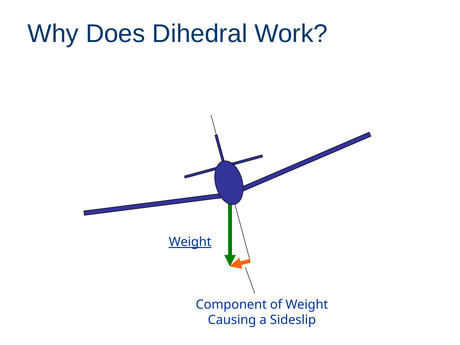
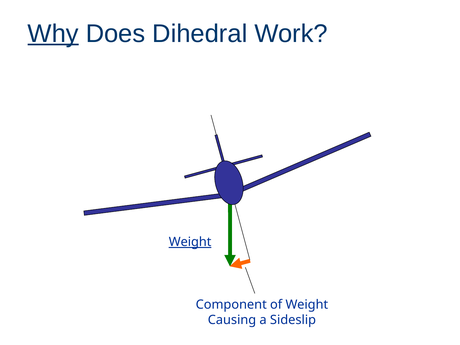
Why underline: none -> present
